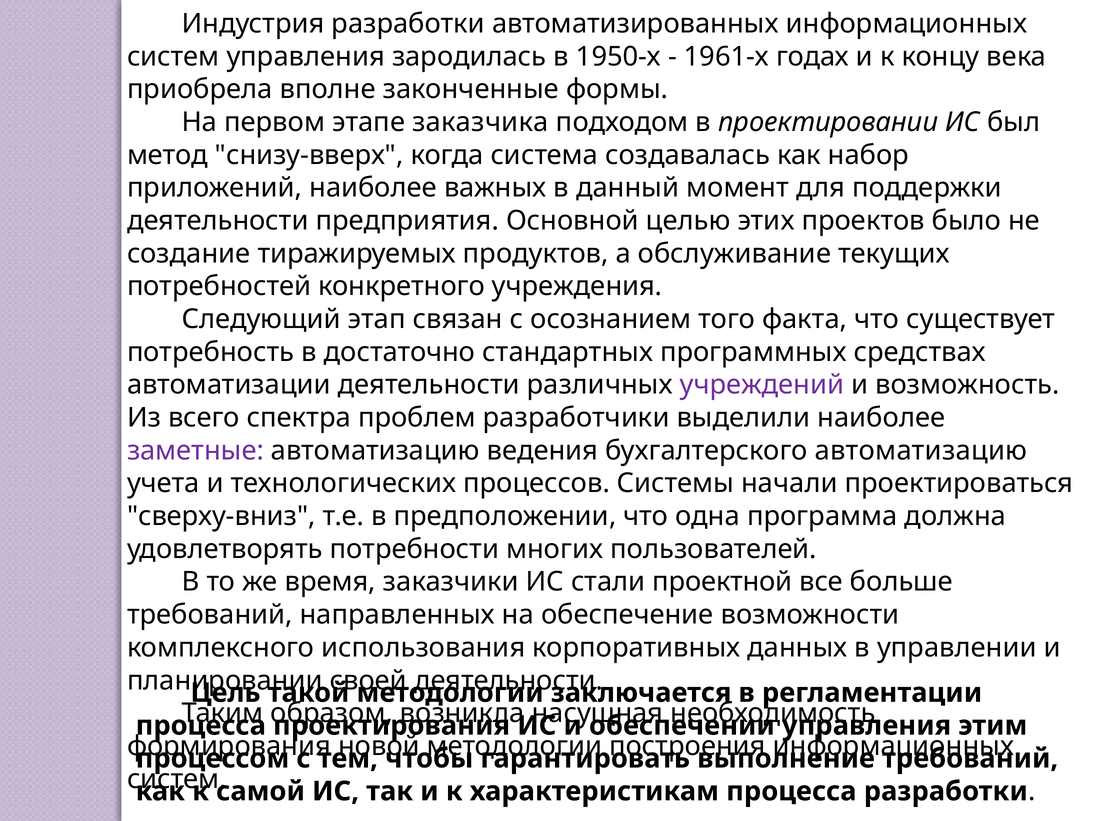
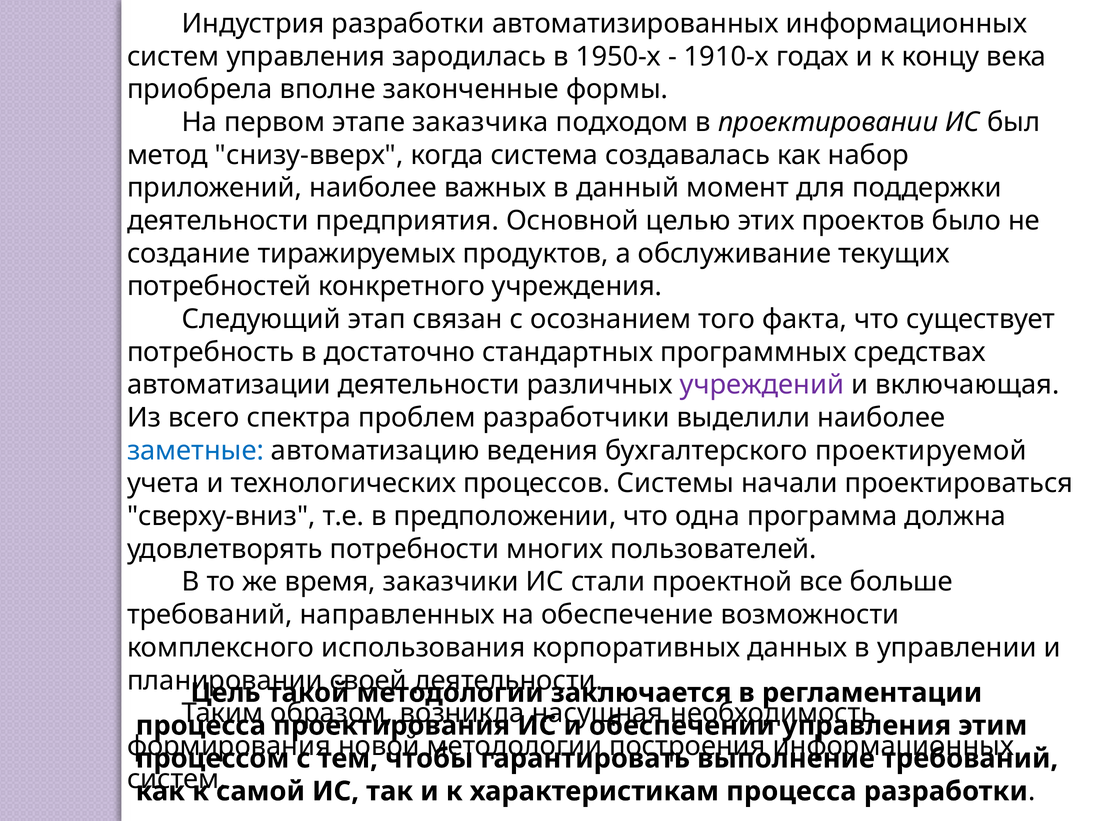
1961-х: 1961-х -> 1910-х
возможность: возможность -> включающая
заметные colour: purple -> blue
бухгалтерского автоматизацию: автоматизацию -> проектируемой
